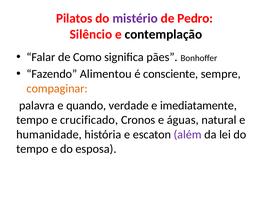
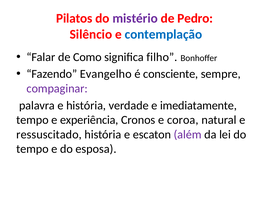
contemplação colour: black -> blue
pães: pães -> filho
Alimentou: Alimentou -> Evangelho
compaginar colour: orange -> purple
e quando: quando -> história
crucificado: crucificado -> experiência
águas: águas -> coroa
humanidade: humanidade -> ressuscitado
